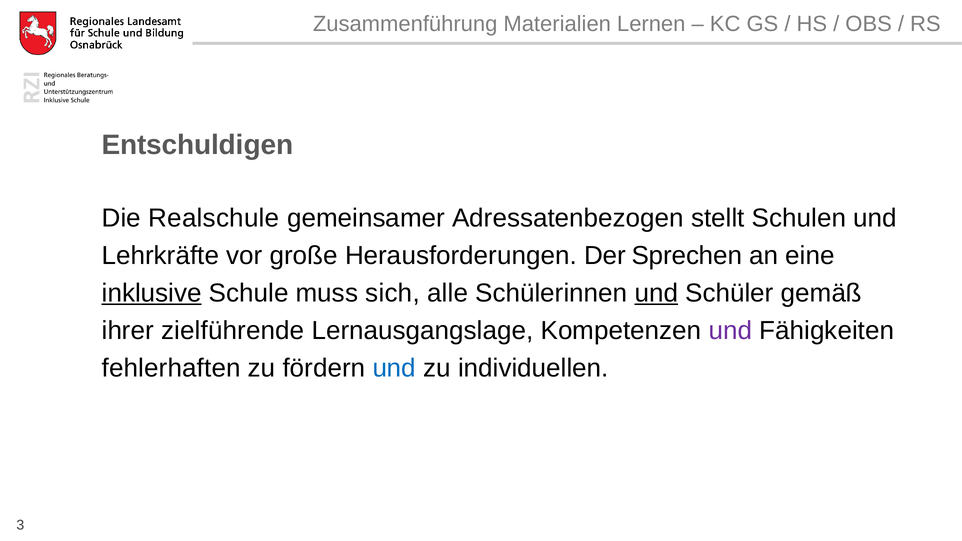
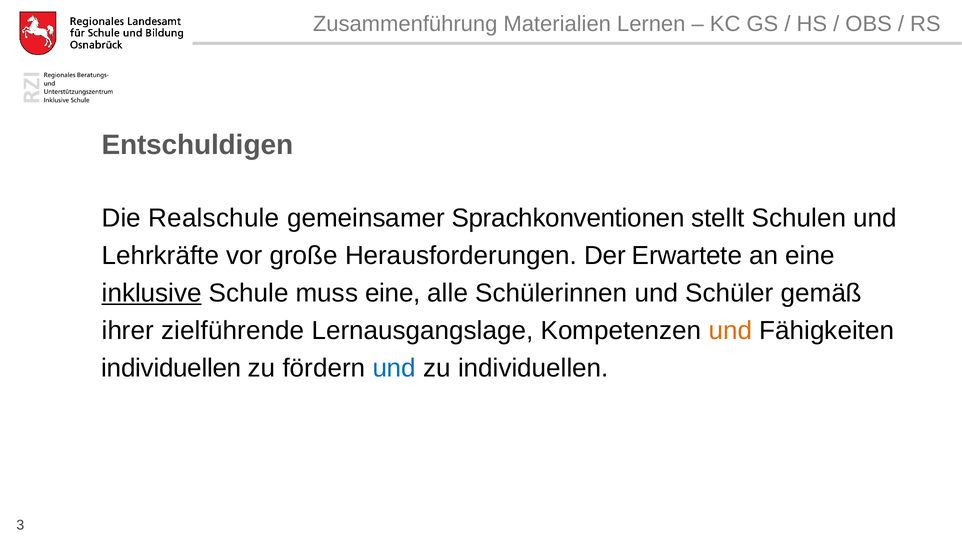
Adressatenbezogen: Adressatenbezogen -> Sprachkonventionen
Sprechen: Sprechen -> Erwartete
muss sich: sich -> eine
und at (656, 293) underline: present -> none
und at (730, 331) colour: purple -> orange
fehlerhaften at (171, 368): fehlerhaften -> individuellen
